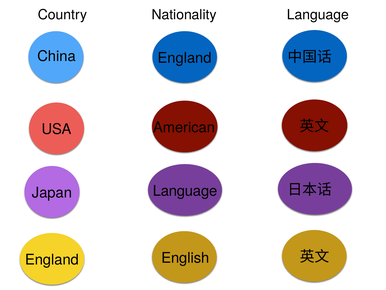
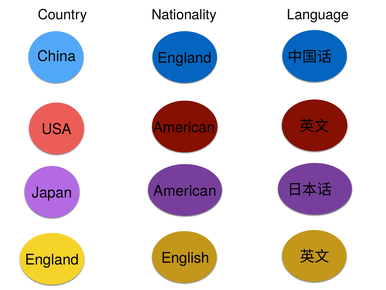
Japan Language: Language -> American
